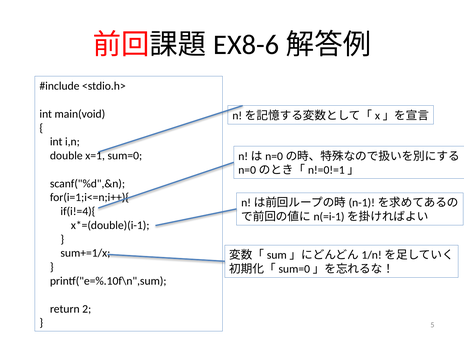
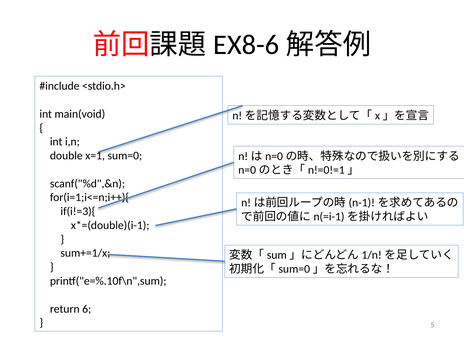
if(i!=4){: if(i!=4){ -> if(i!=3){
2: 2 -> 6
